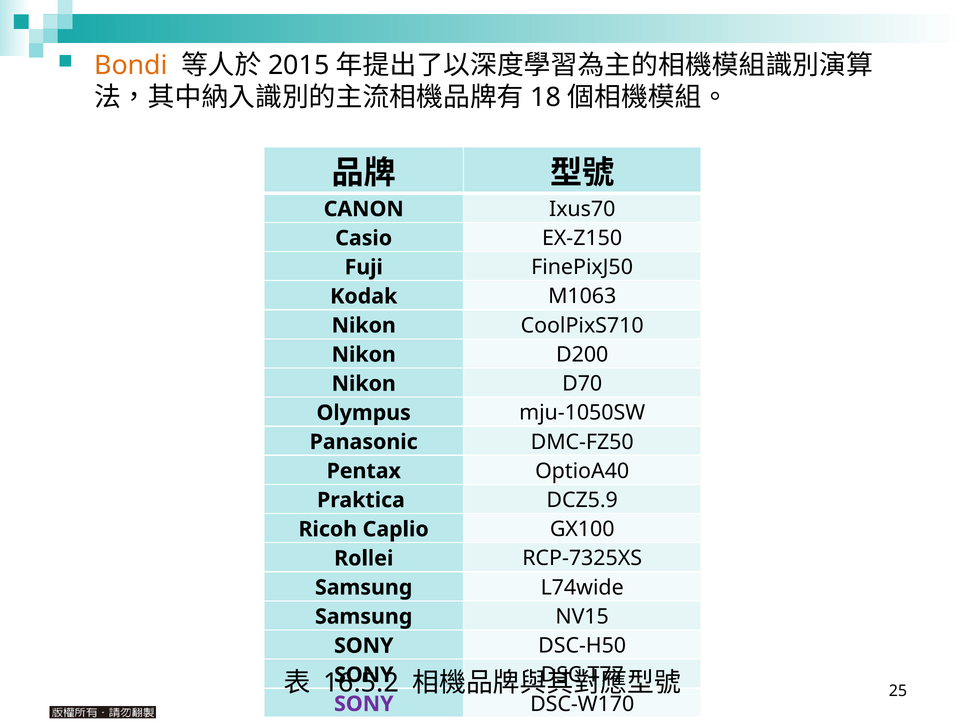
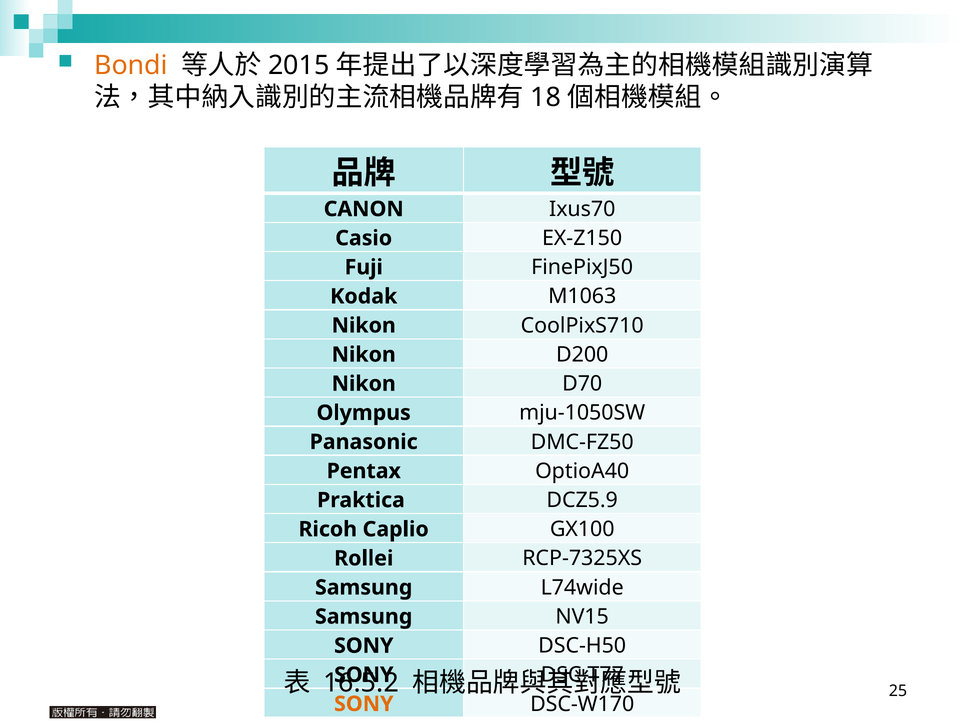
SONY at (364, 705) colour: purple -> orange
